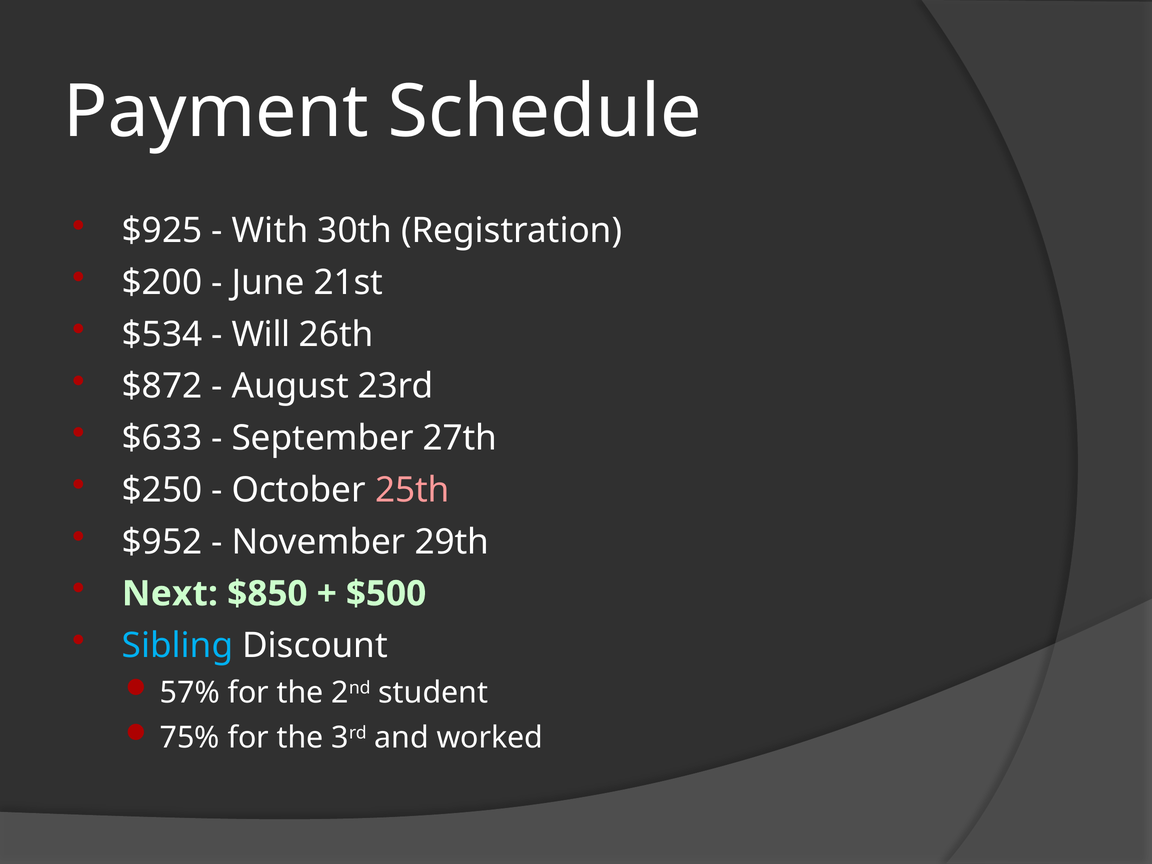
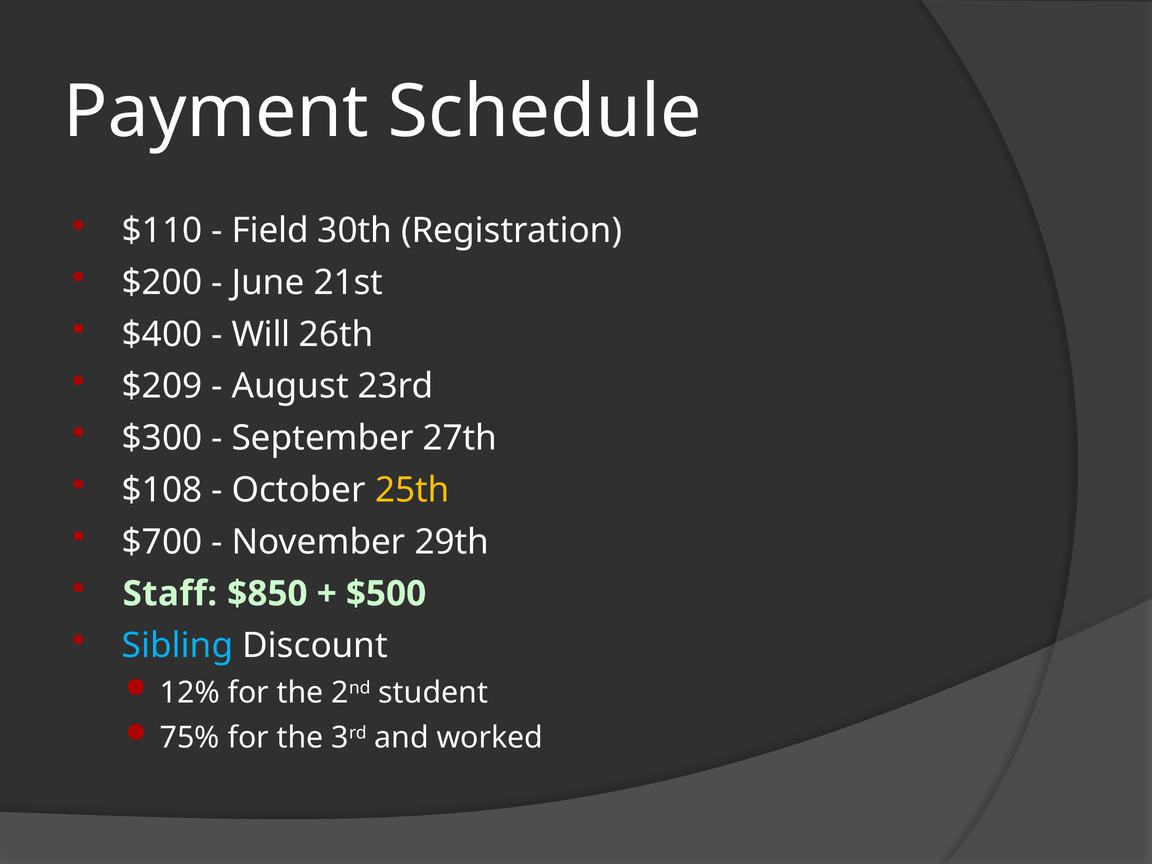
$925: $925 -> $110
With: With -> Field
$534: $534 -> $400
$872: $872 -> $209
$633: $633 -> $300
$250: $250 -> $108
25th colour: pink -> yellow
$952: $952 -> $700
Next: Next -> Staff
57%: 57% -> 12%
